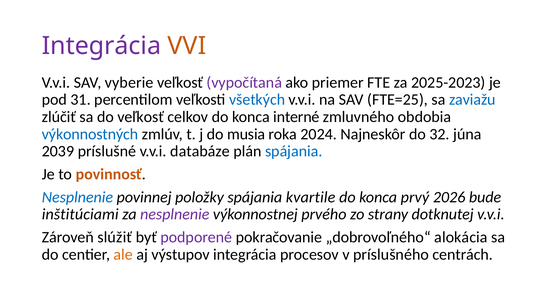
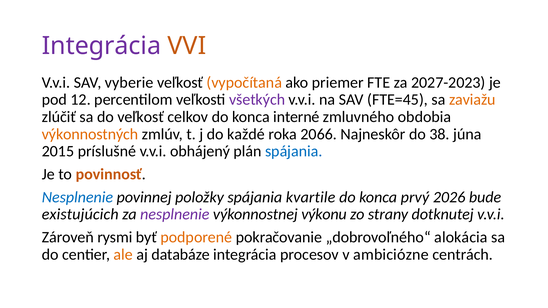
vypočítaná colour: purple -> orange
2025-2023: 2025-2023 -> 2027-2023
31: 31 -> 12
všetkých colour: blue -> purple
FTE=25: FTE=25 -> FTE=45
zaviažu colour: blue -> orange
výkonnostných colour: blue -> orange
musia: musia -> každé
2024: 2024 -> 2066
32: 32 -> 38
2039: 2039 -> 2015
databáze: databáze -> obhájený
inštitúciami: inštitúciami -> existujúcich
prvého: prvého -> výkonu
slúžiť: slúžiť -> rysmi
podporené colour: purple -> orange
výstupov: výstupov -> databáze
príslušného: príslušného -> ambiciózne
